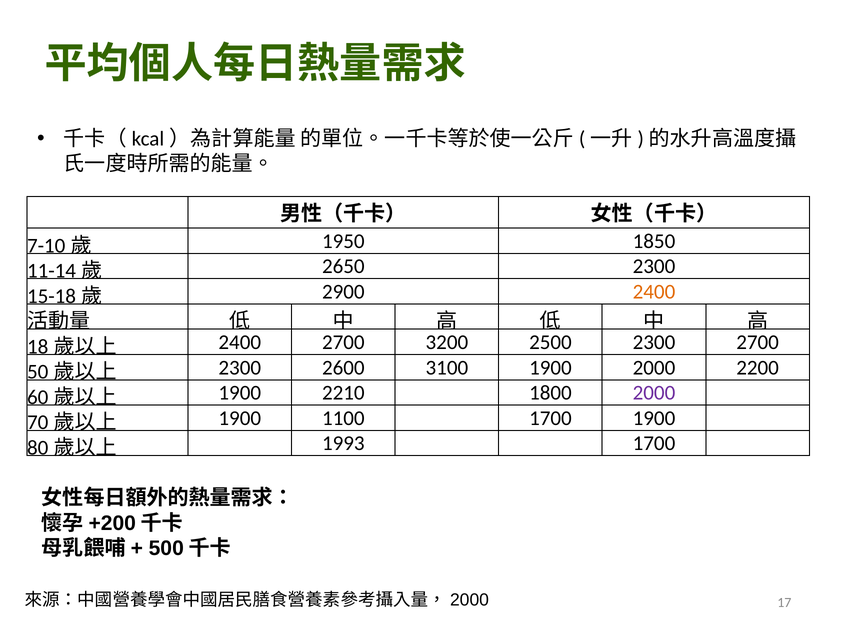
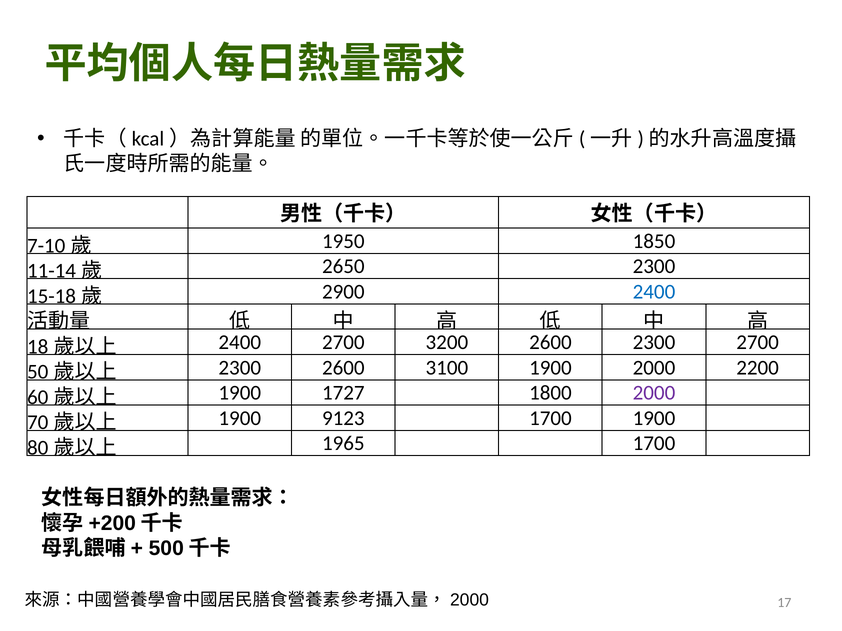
2400 at (654, 292) colour: orange -> blue
3200 2500: 2500 -> 2600
2210: 2210 -> 1727
1100: 1100 -> 9123
1993: 1993 -> 1965
